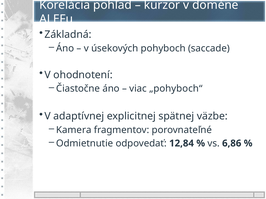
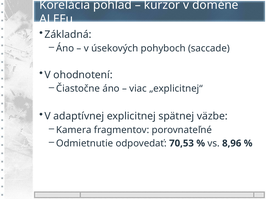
„pohyboch“: „pohyboch“ -> „explicitnej“
12,84: 12,84 -> 70,53
6,86: 6,86 -> 8,96
